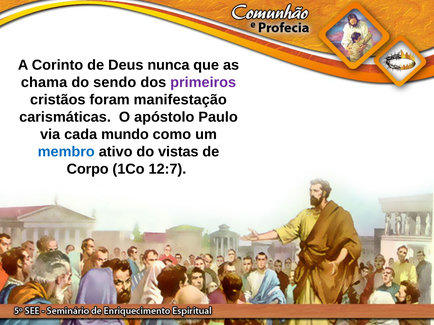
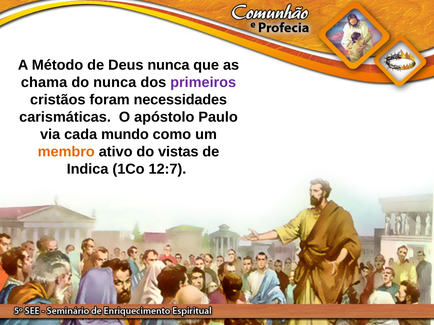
Corinto: Corinto -> Método
do sendo: sendo -> nunca
manifestação: manifestação -> necessidades
membro colour: blue -> orange
Corpo: Corpo -> Indica
